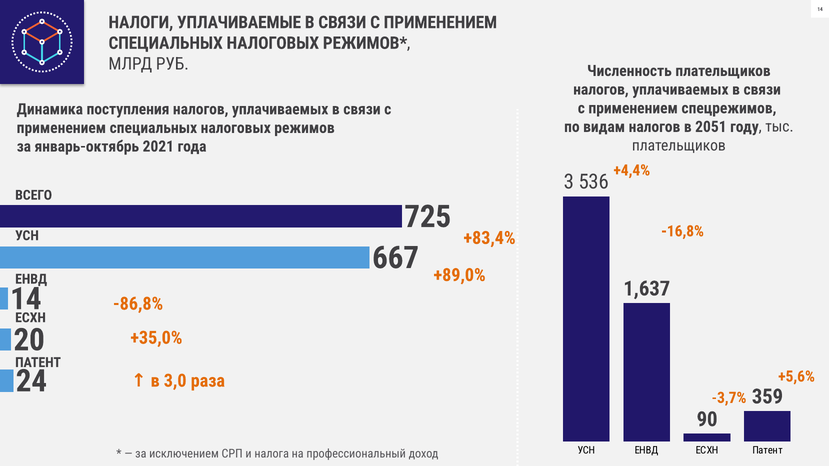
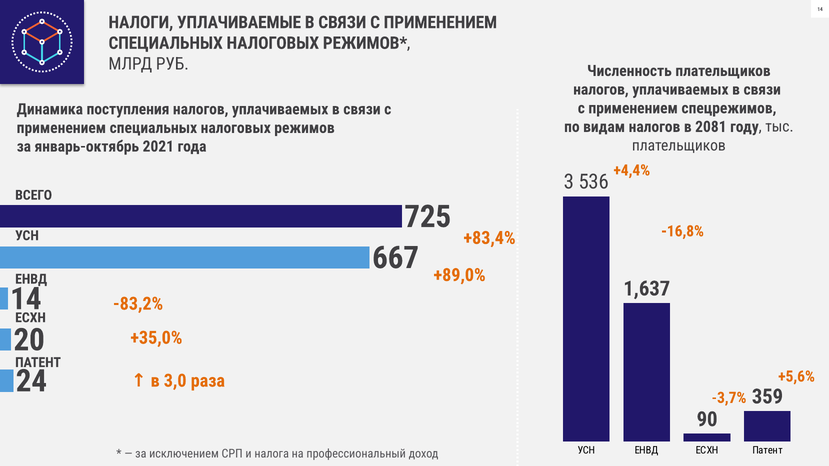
2051: 2051 -> 2081
-86,8%: -86,8% -> -83,2%
